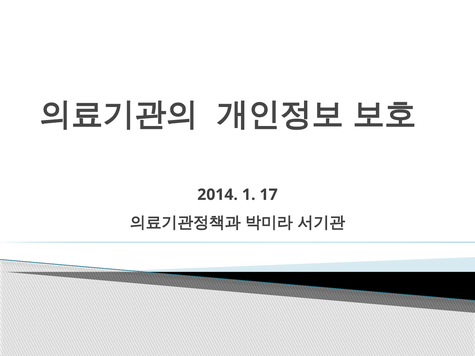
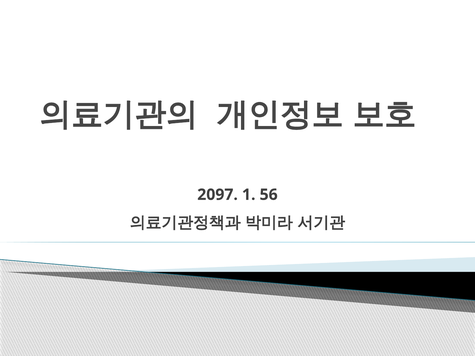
2014: 2014 -> 2097
17: 17 -> 56
